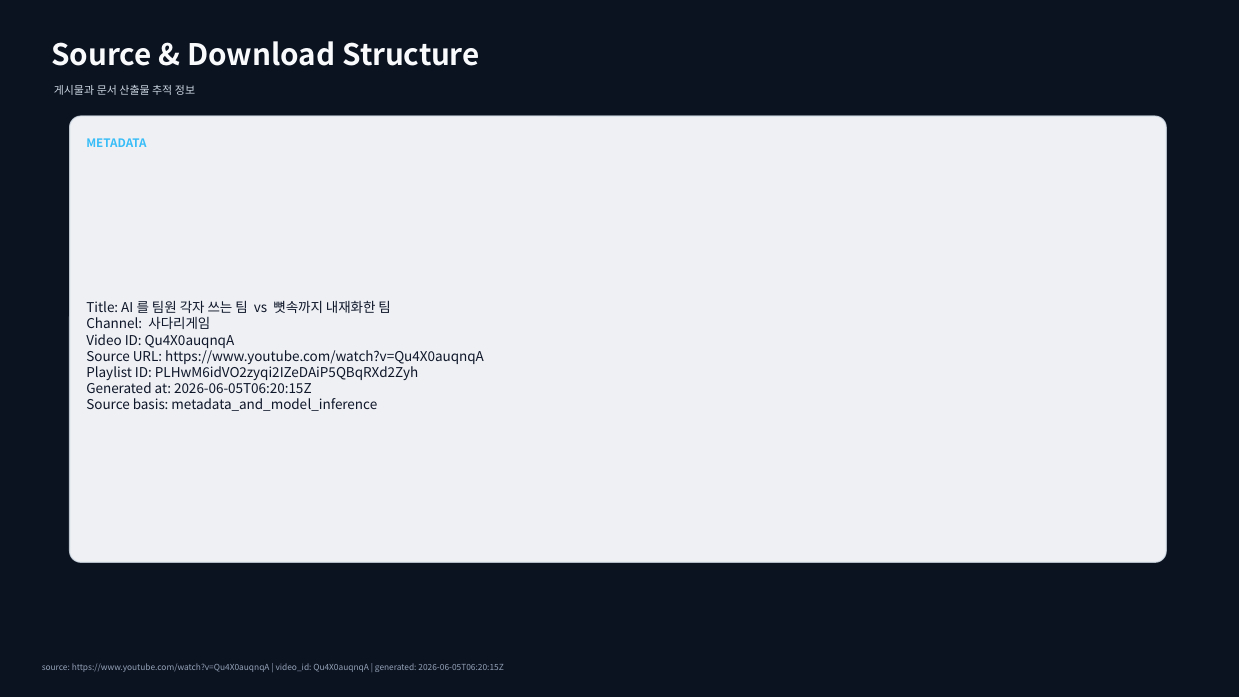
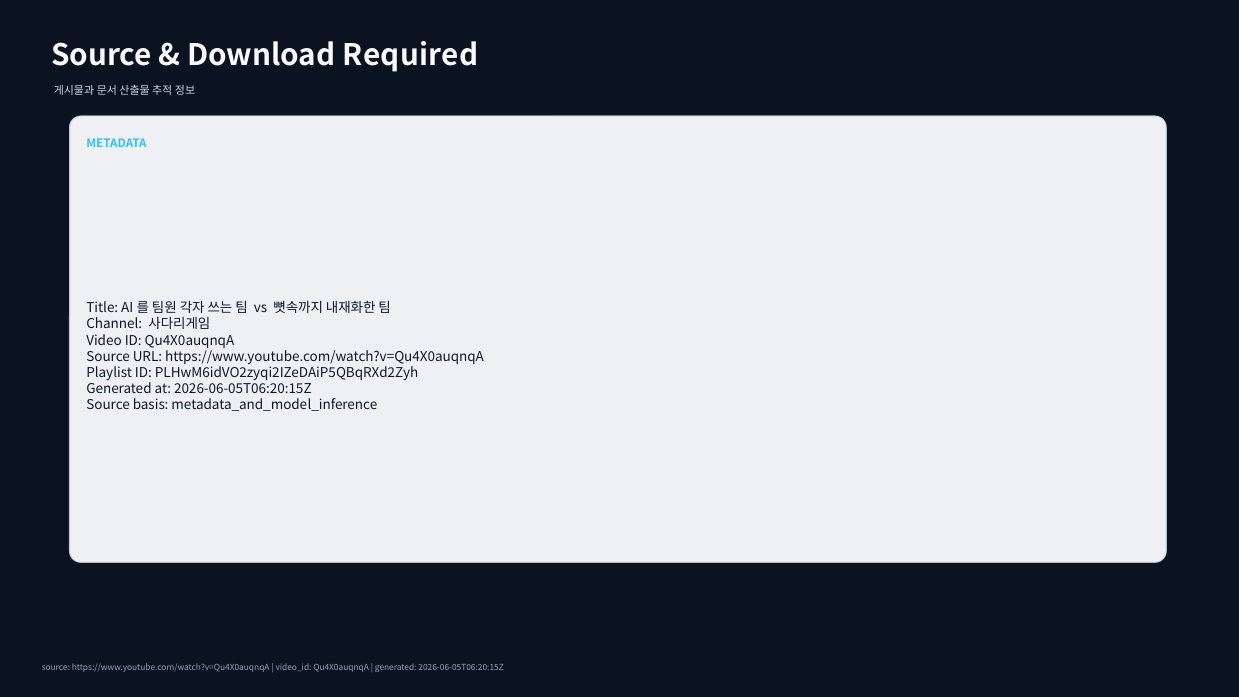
Structure: Structure -> Required
